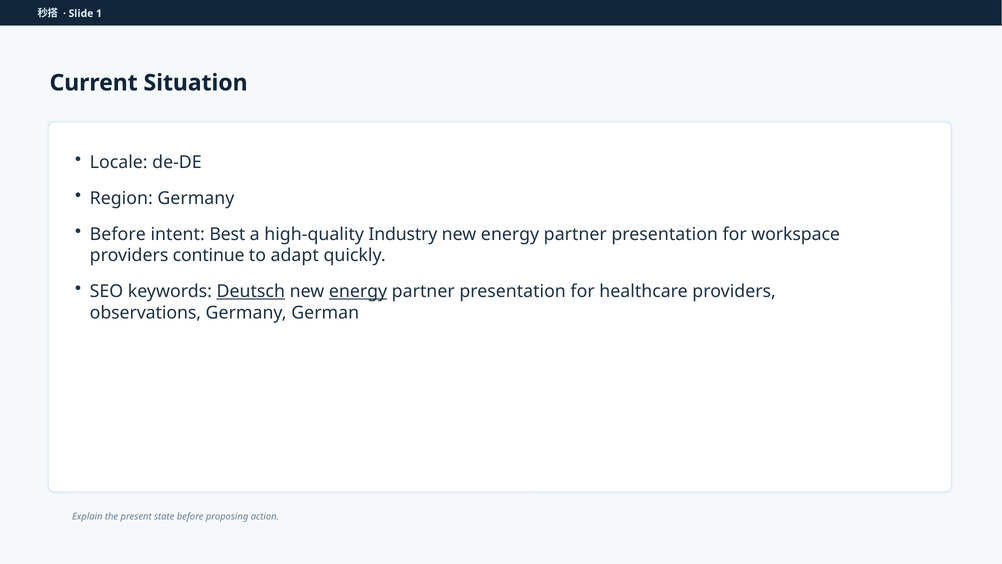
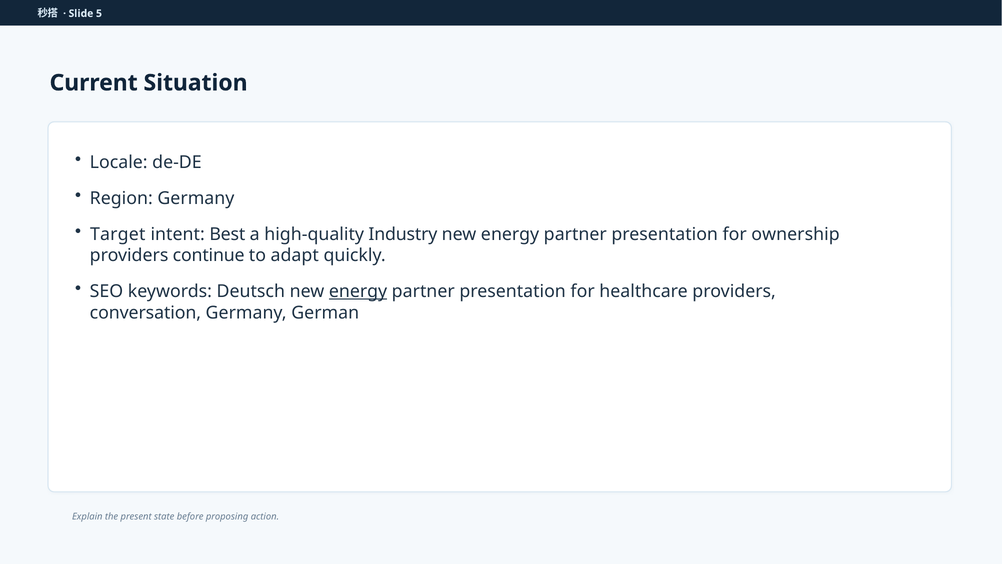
1: 1 -> 5
Before at (118, 234): Before -> Target
workspace: workspace -> ownership
Deutsch underline: present -> none
observations: observations -> conversation
